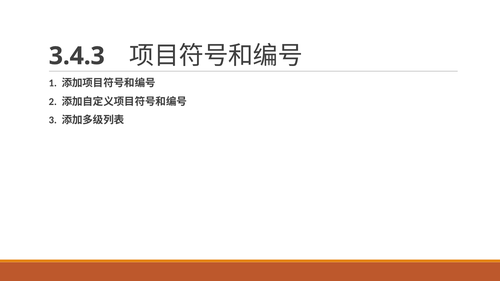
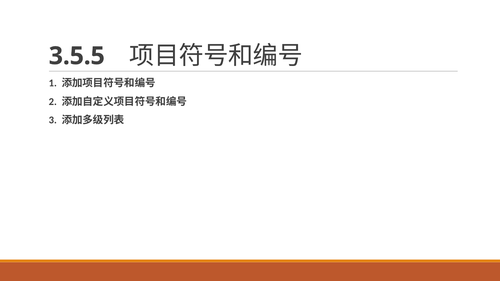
3.4.3: 3.4.3 -> 3.5.5
